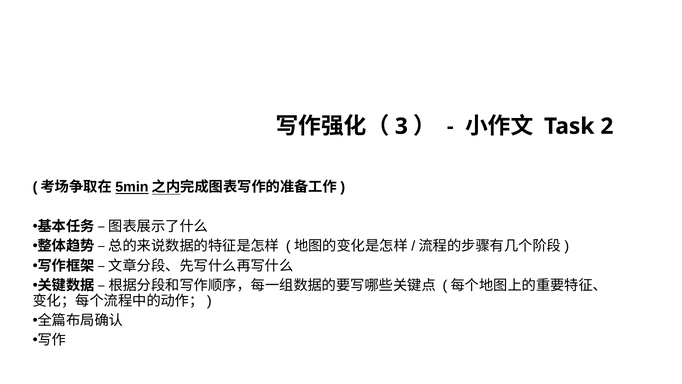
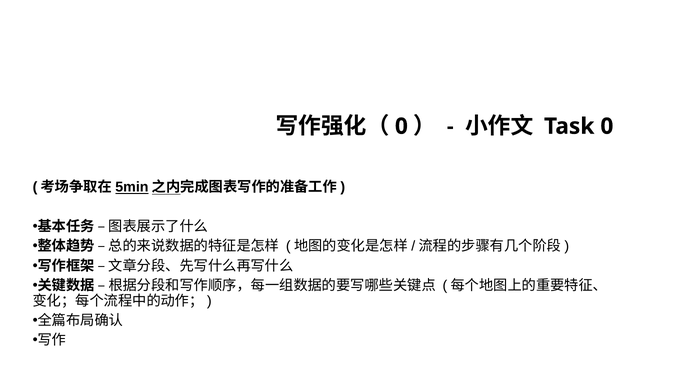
3 at (401, 126): 3 -> 0
Task 2: 2 -> 0
